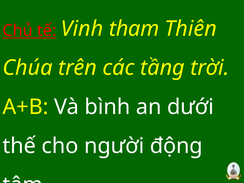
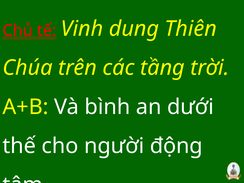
tham: tham -> dung
